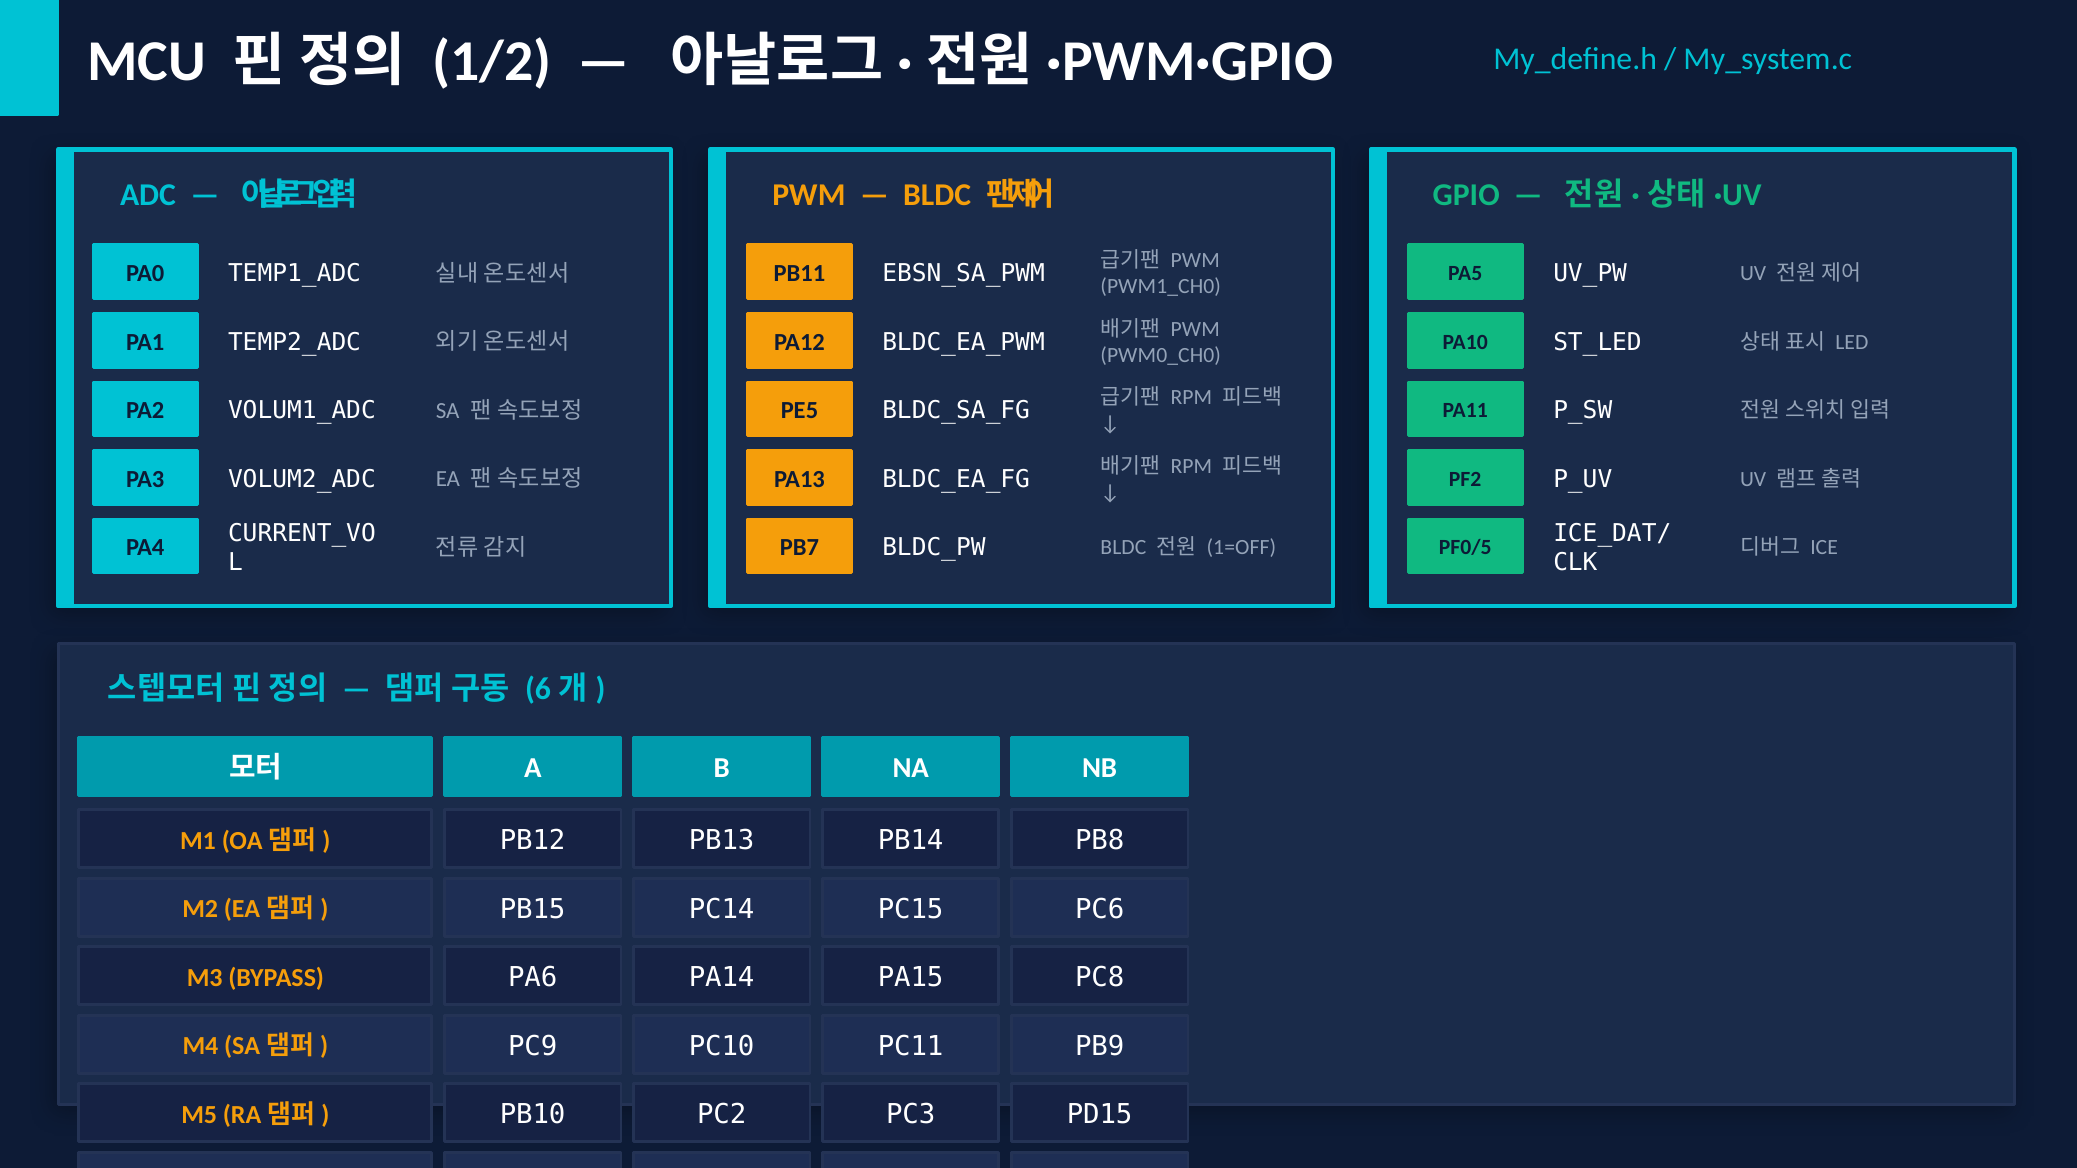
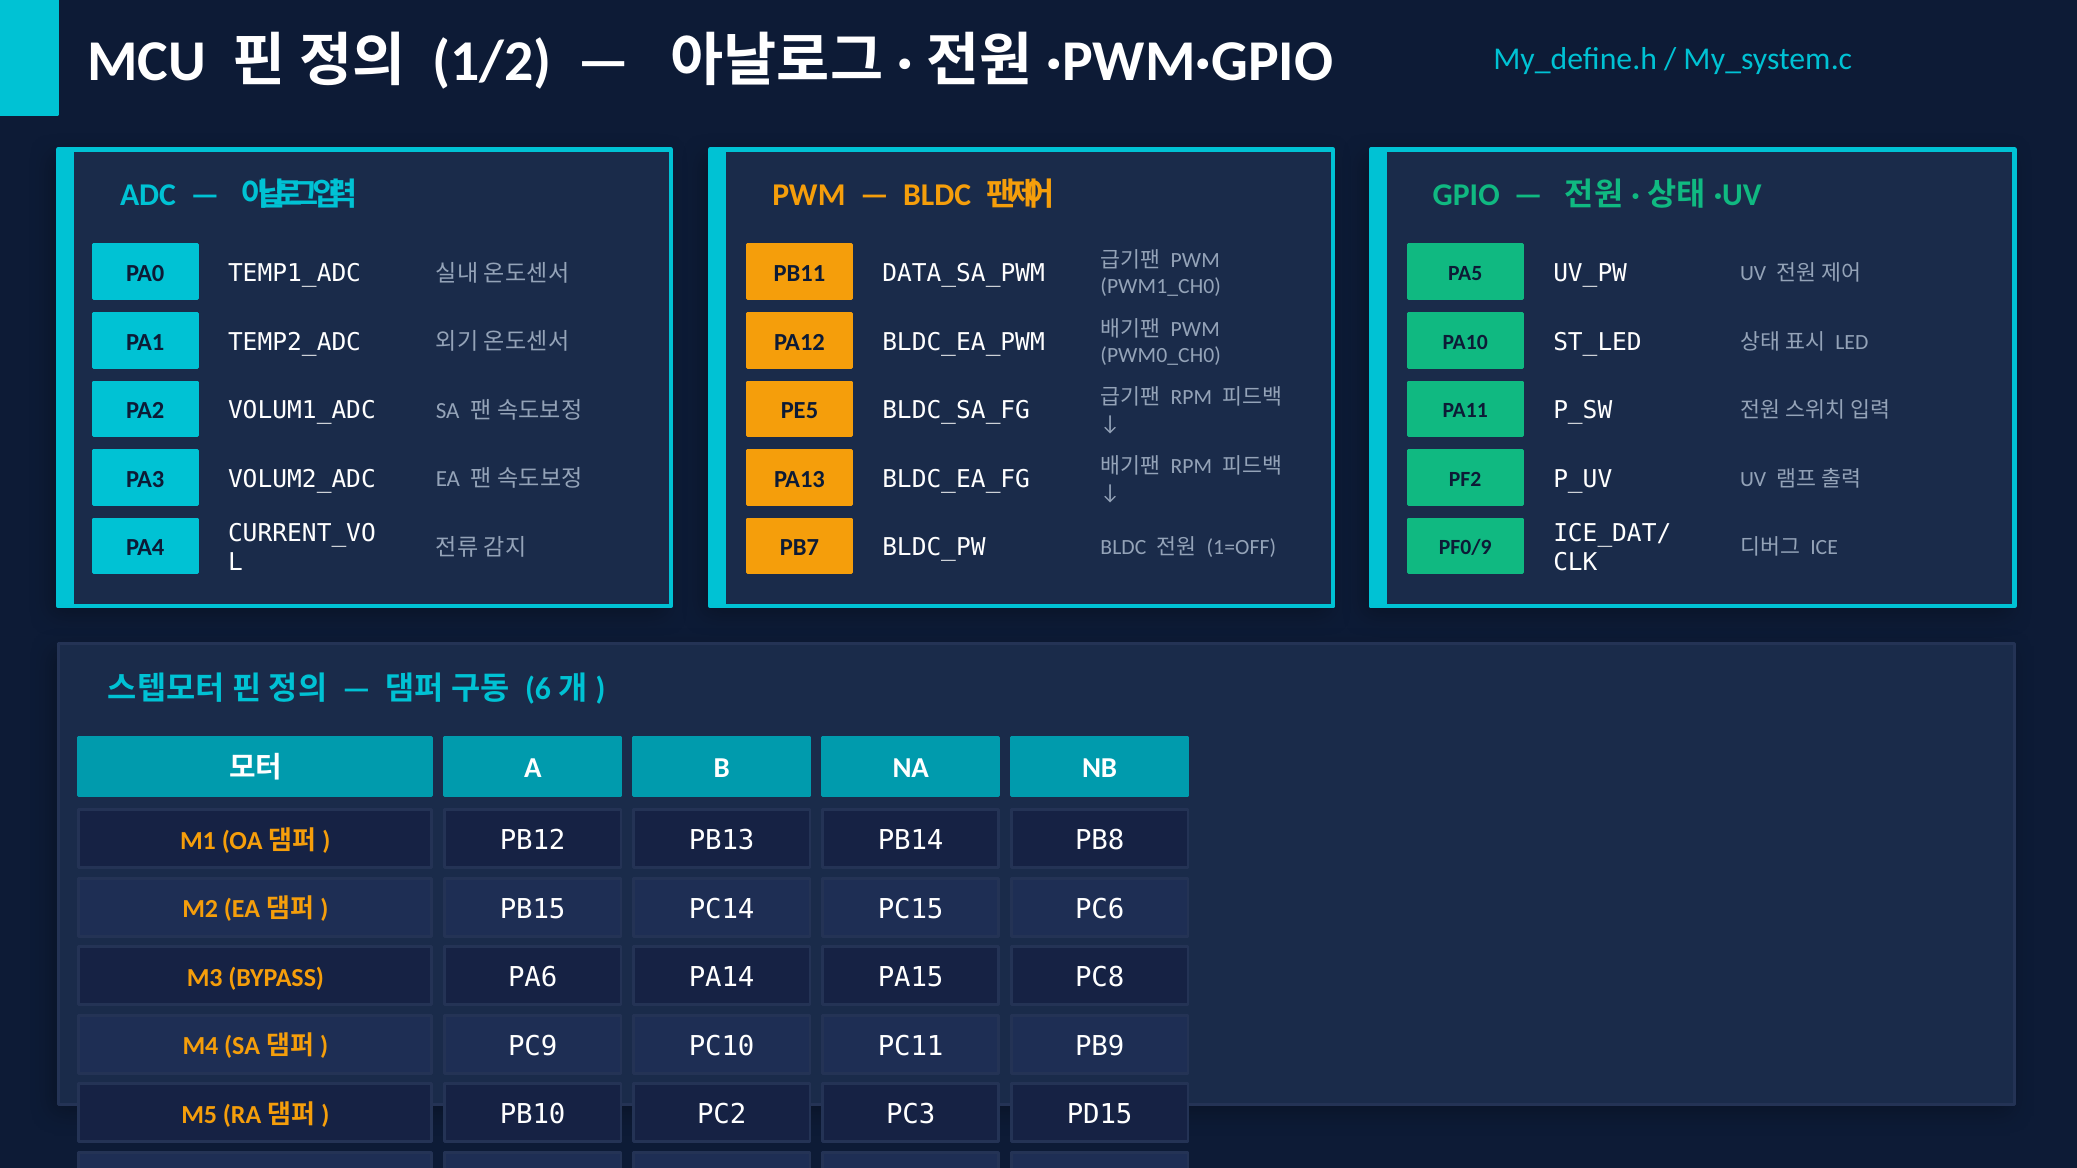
EBSN_SA_PWM: EBSN_SA_PWM -> DATA_SA_PWM
PF0/5: PF0/5 -> PF0/9
